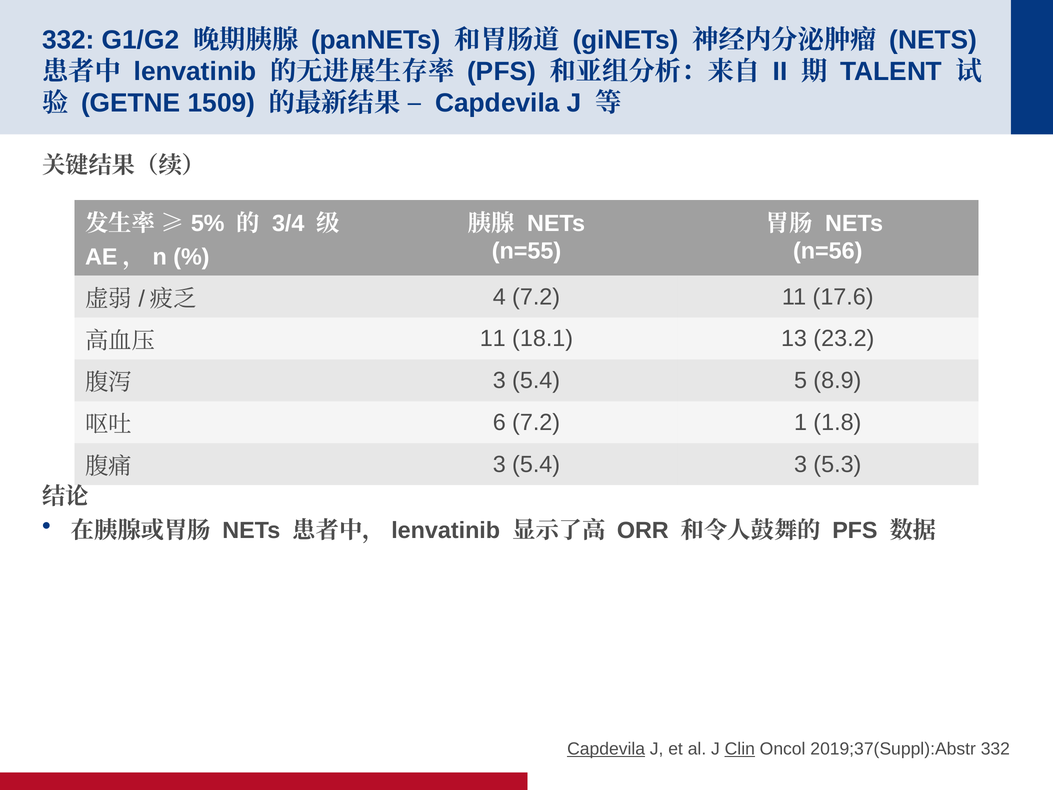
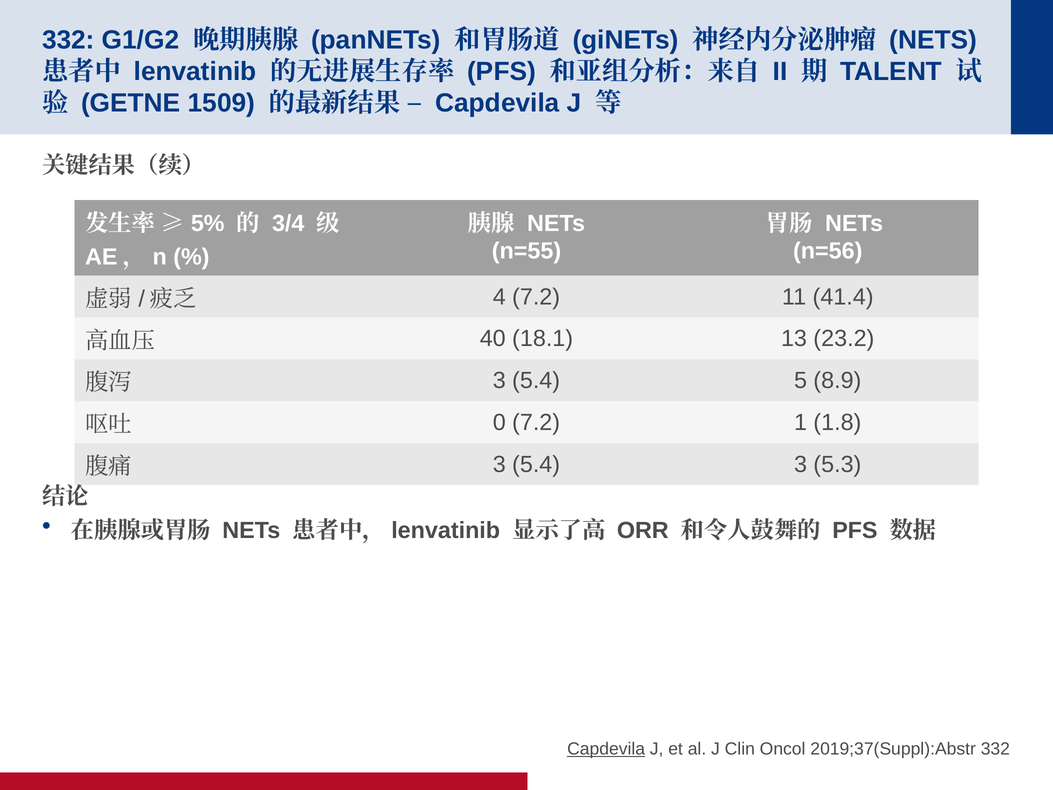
17.6: 17.6 -> 41.4
11 at (493, 339): 11 -> 40
6: 6 -> 0
Clin underline: present -> none
